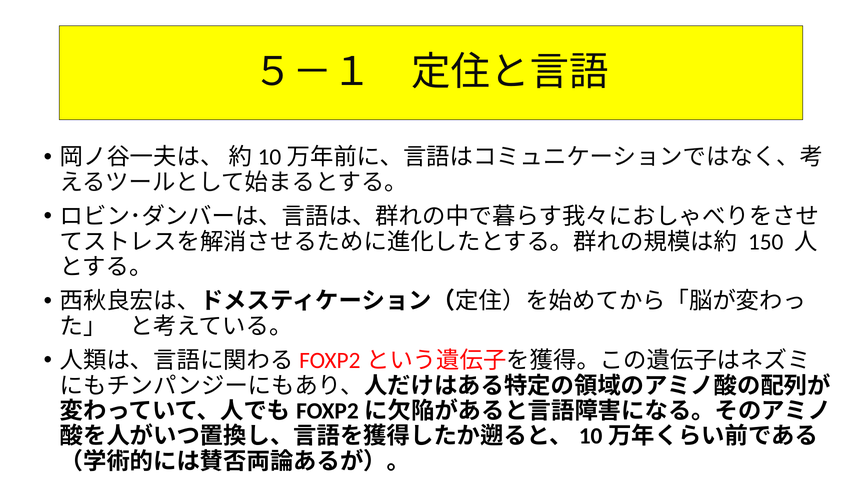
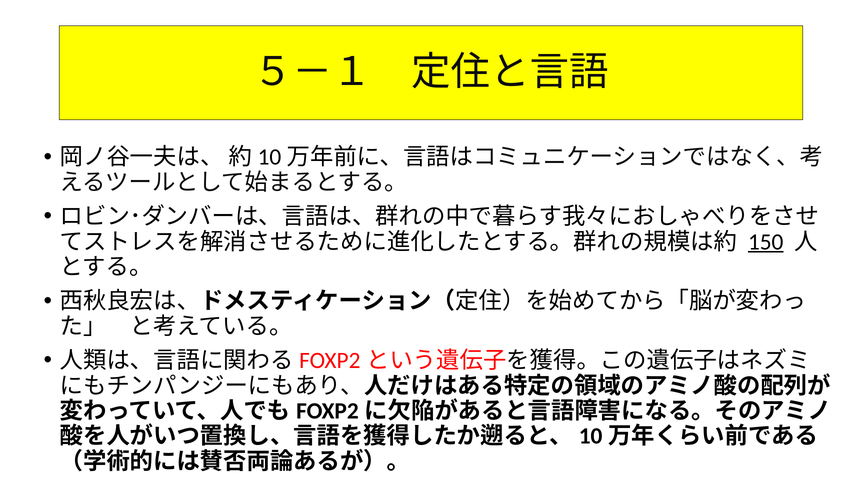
150 underline: none -> present
